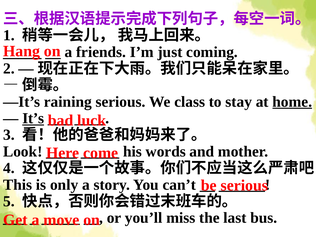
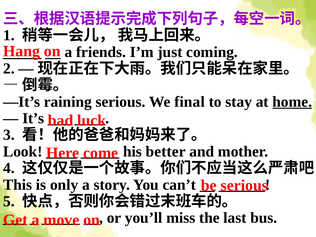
class: class -> final
It’s underline: present -> none
words: words -> better
